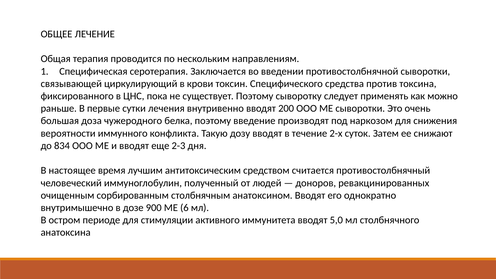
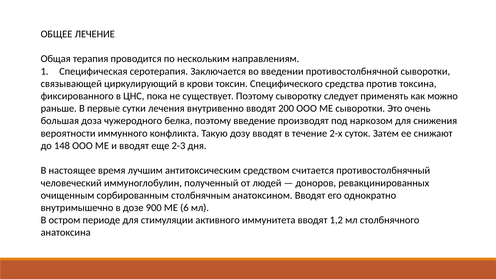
834: 834 -> 148
5,0: 5,0 -> 1,2
